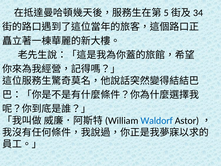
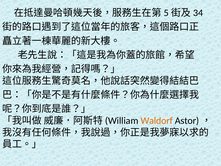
Waldorf colour: blue -> orange
